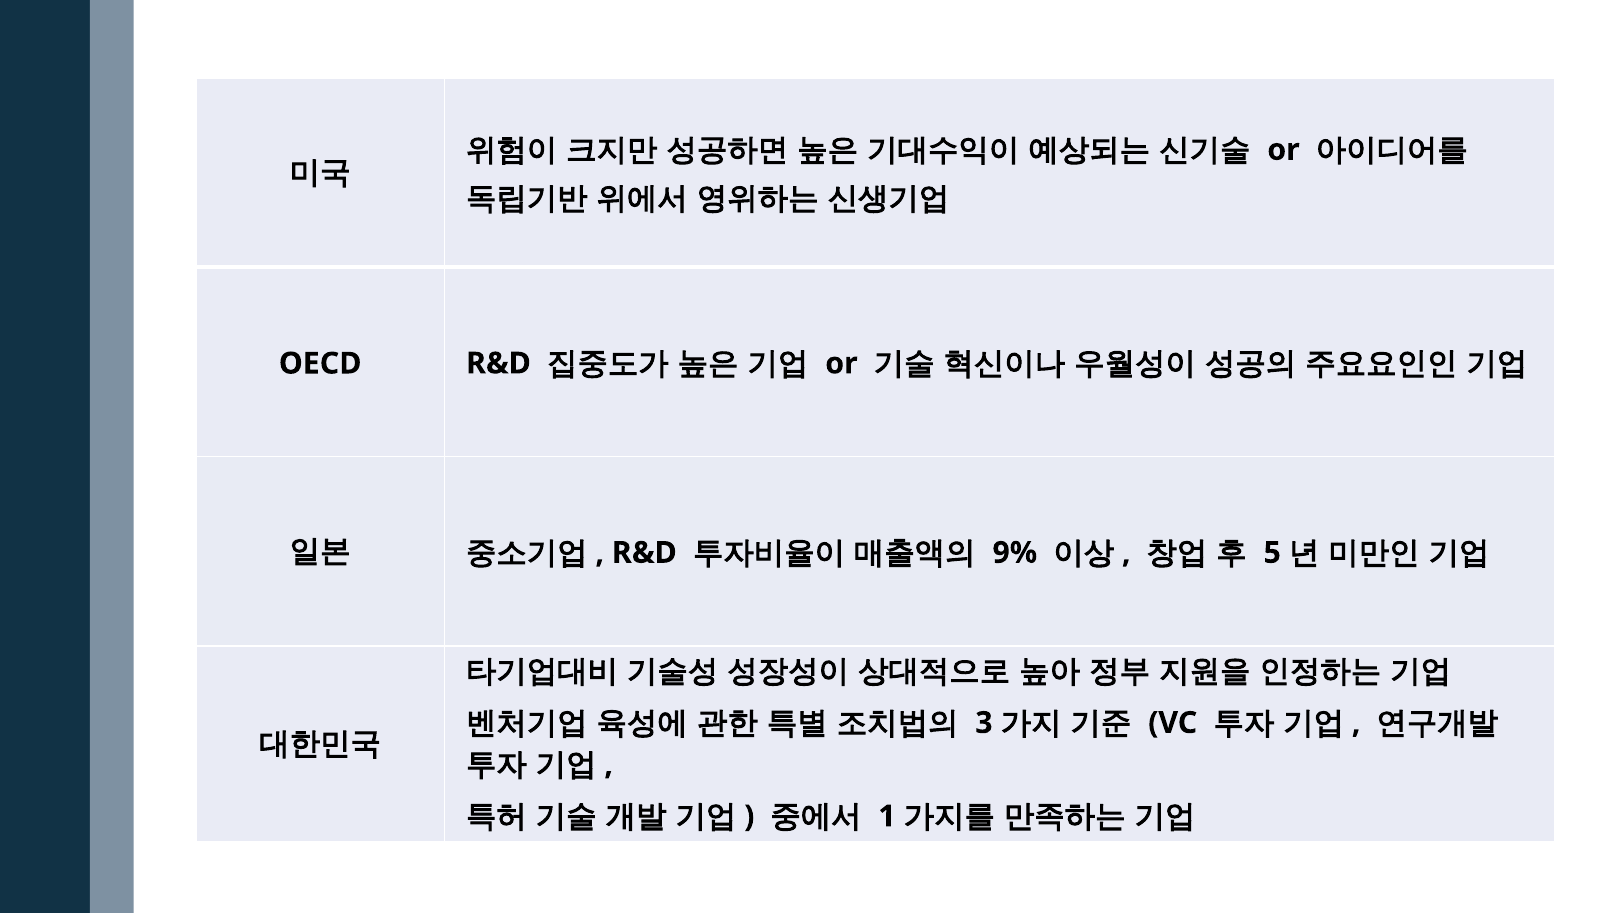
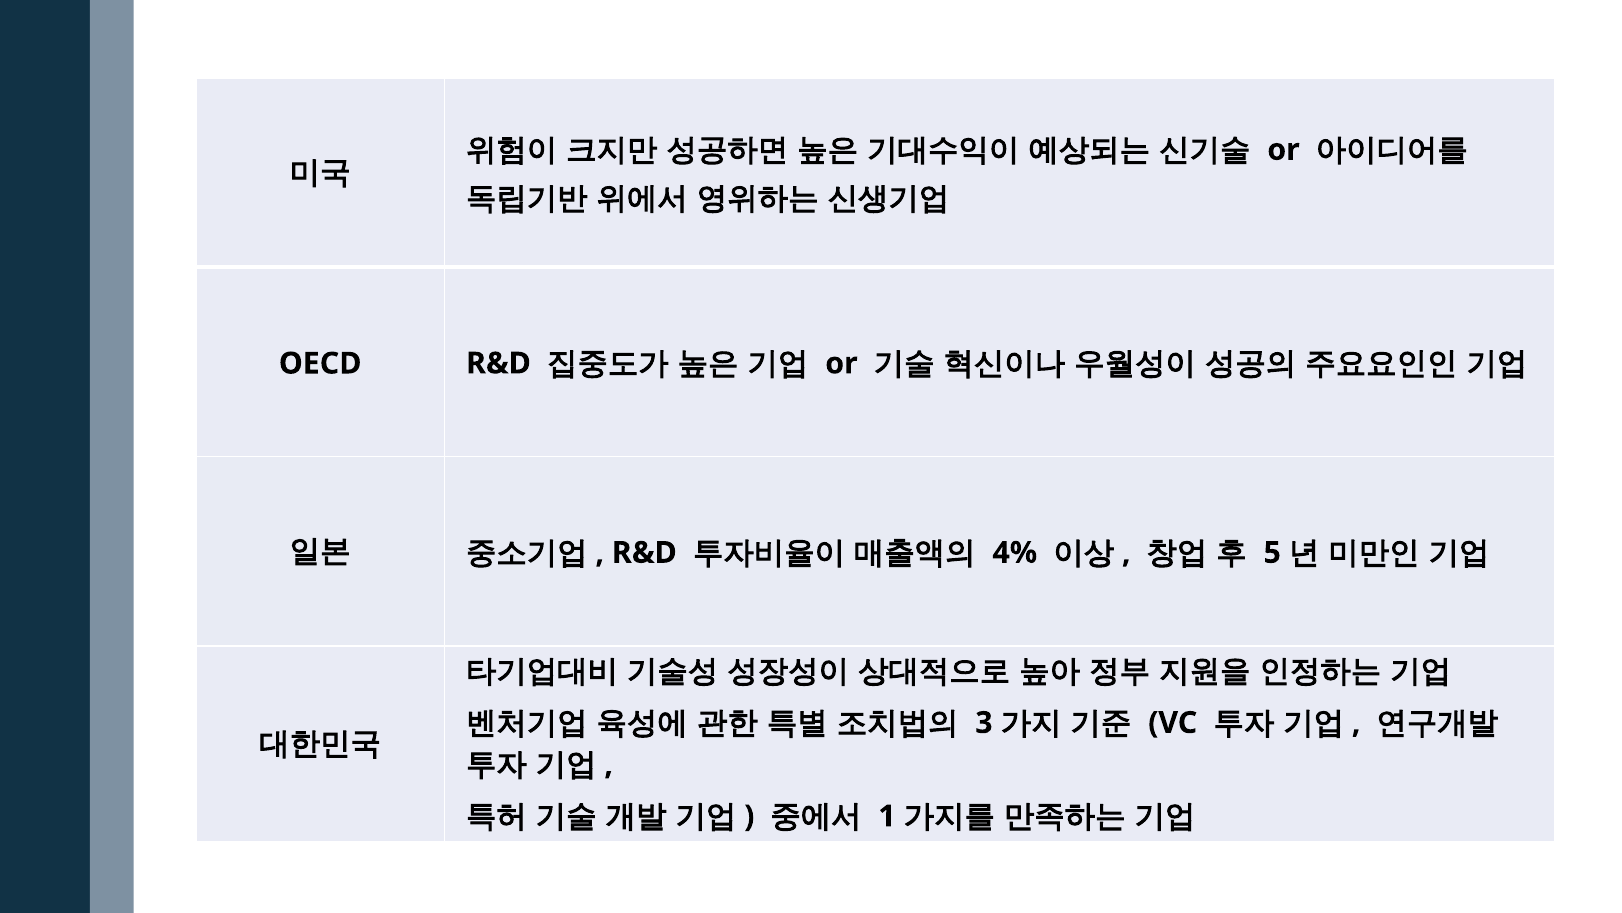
9%: 9% -> 4%
